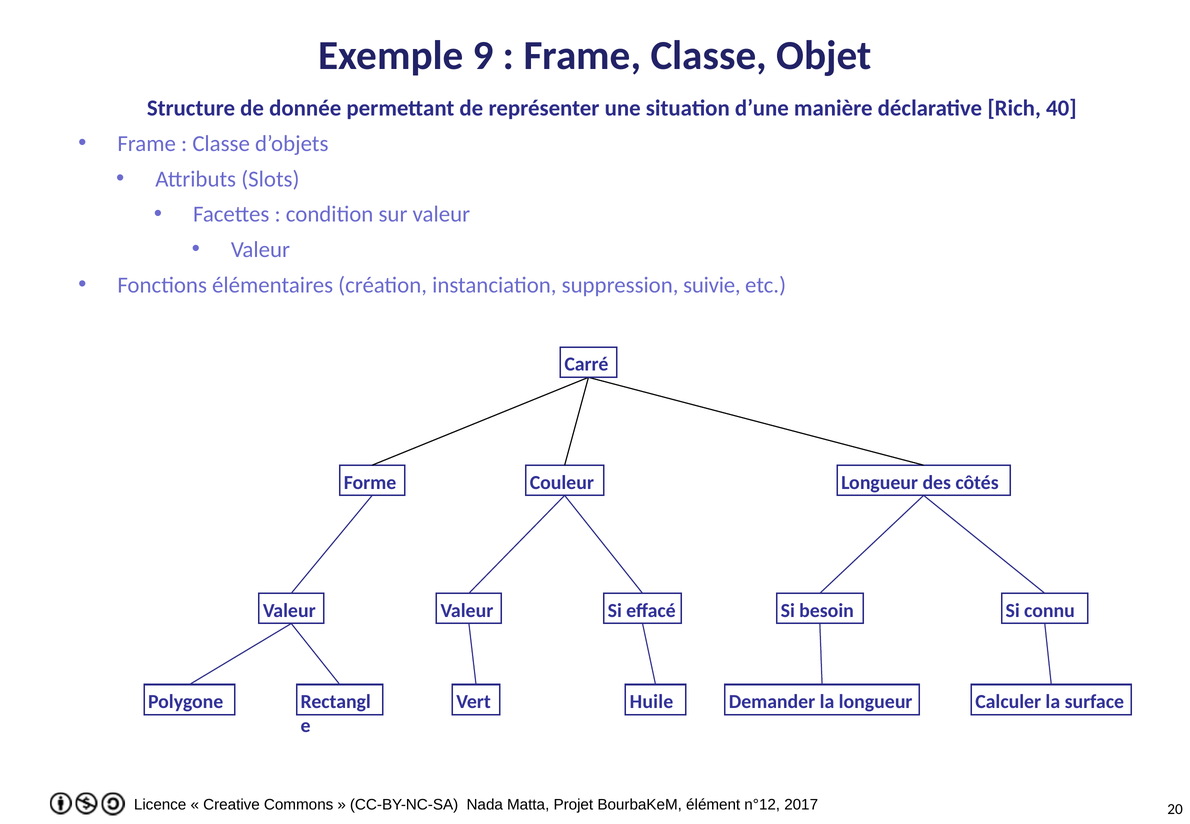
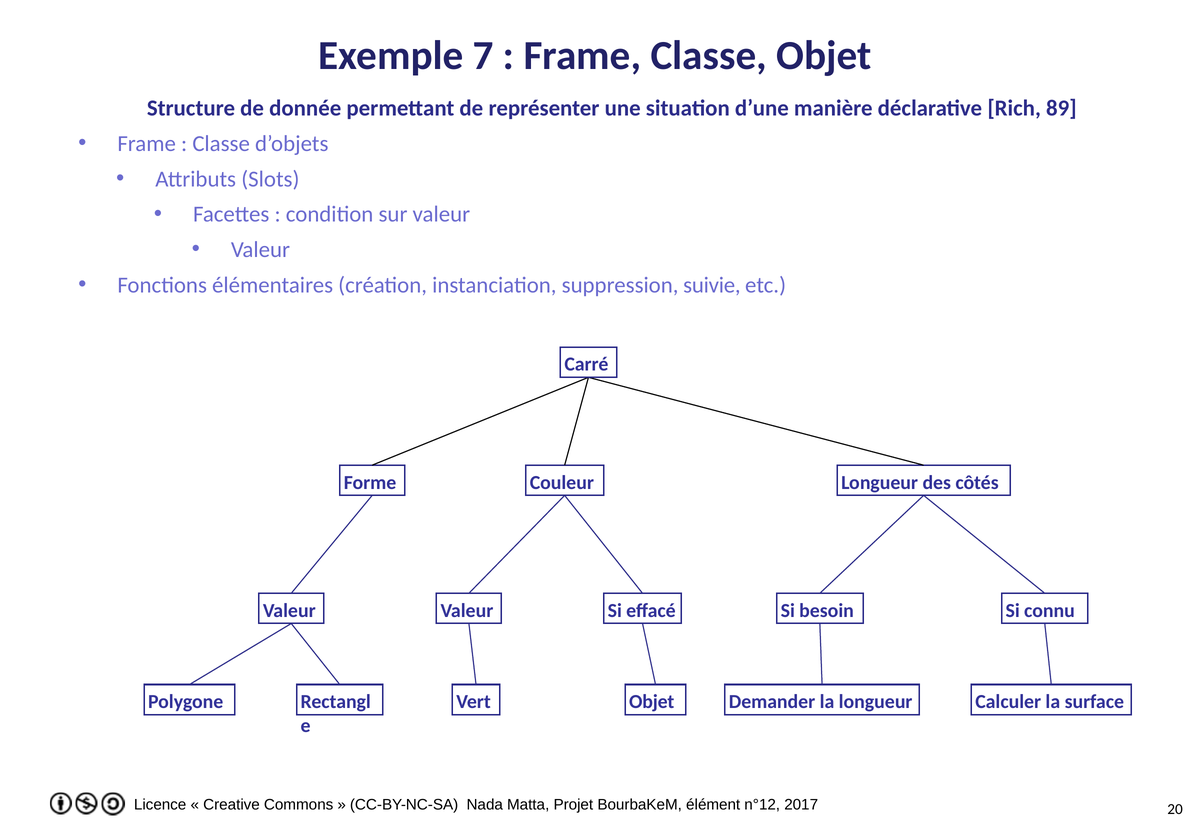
9: 9 -> 7
40: 40 -> 89
Vert Huile: Huile -> Objet
